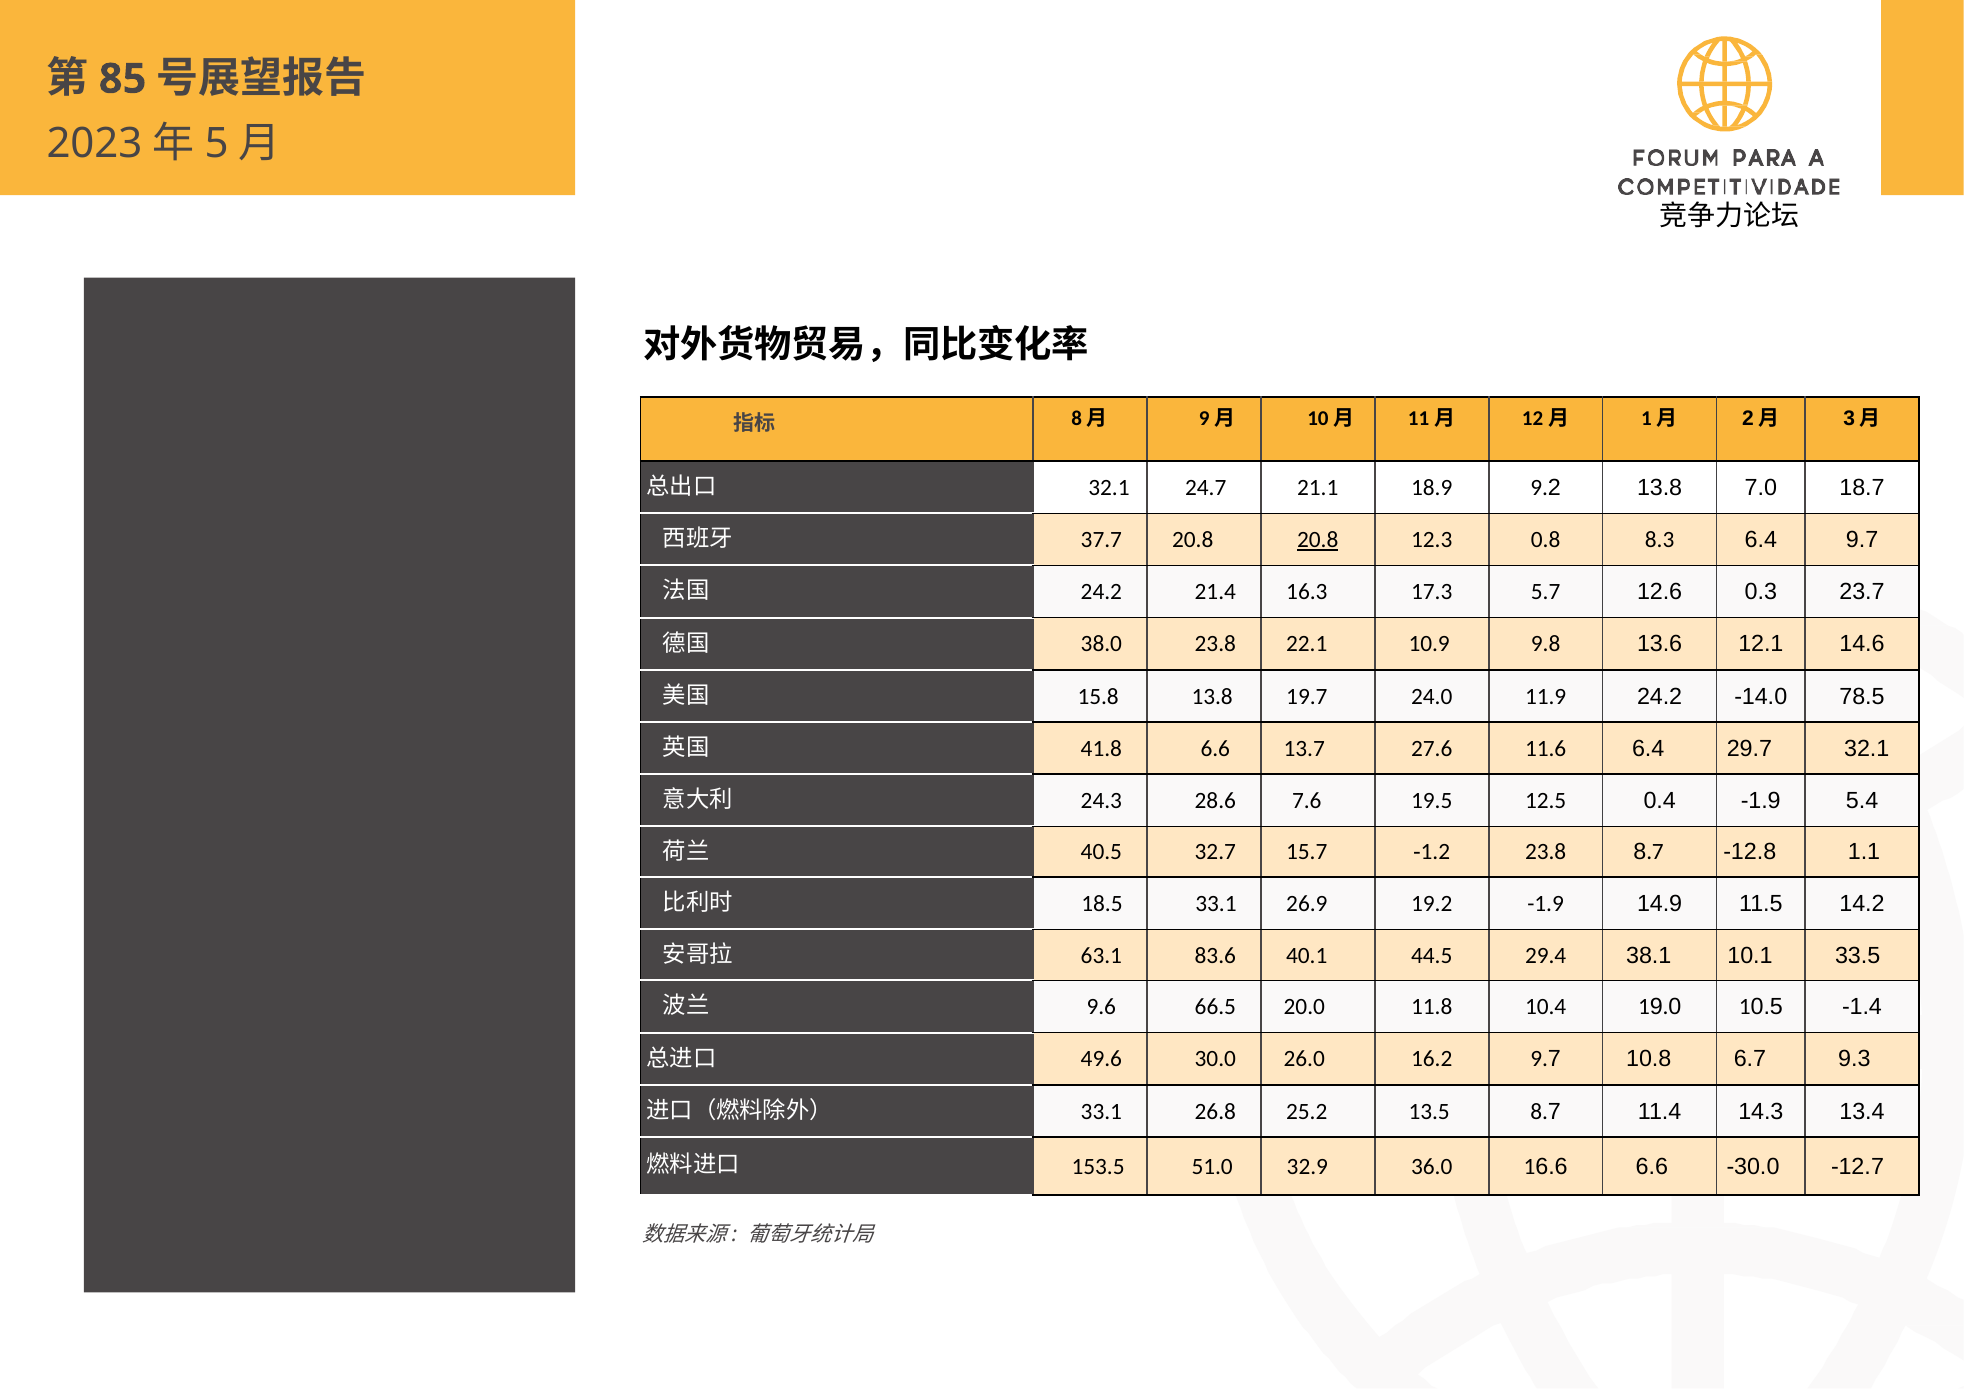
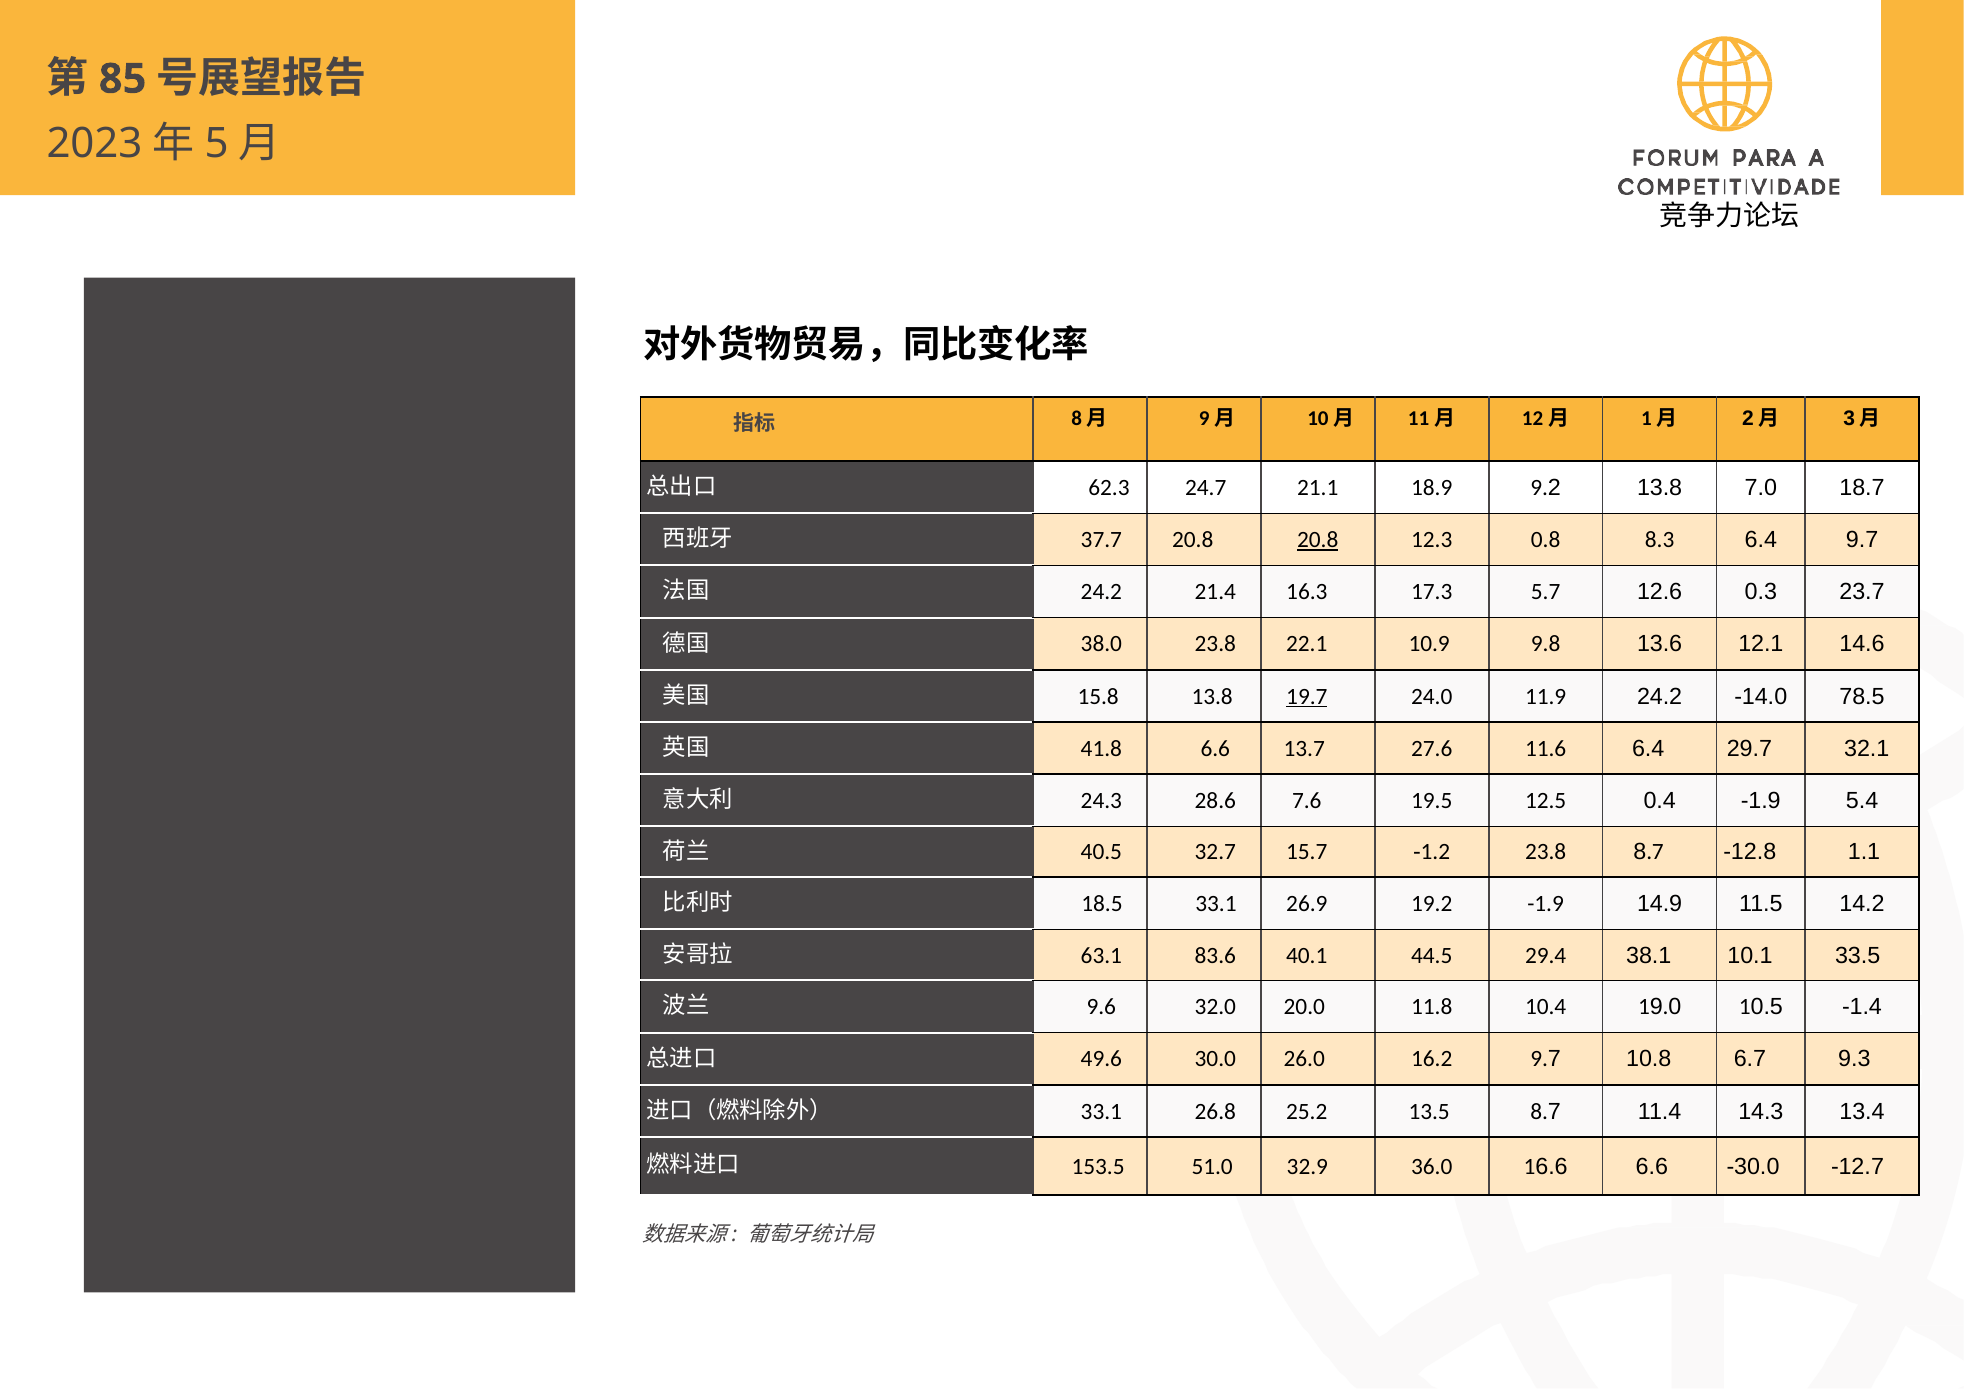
32.1 at (1109, 488): 32.1 -> 62.3
19.7 underline: none -> present
66.5: 66.5 -> 32.0
